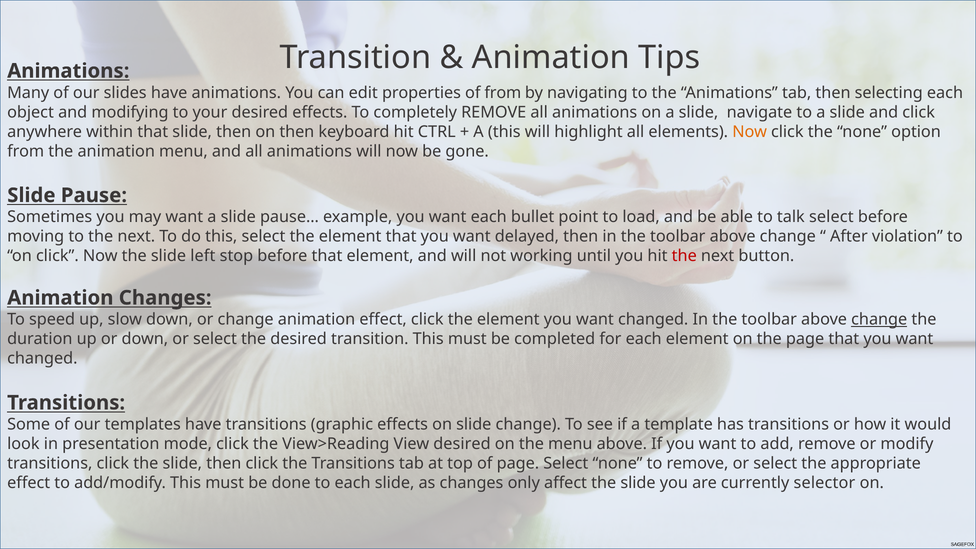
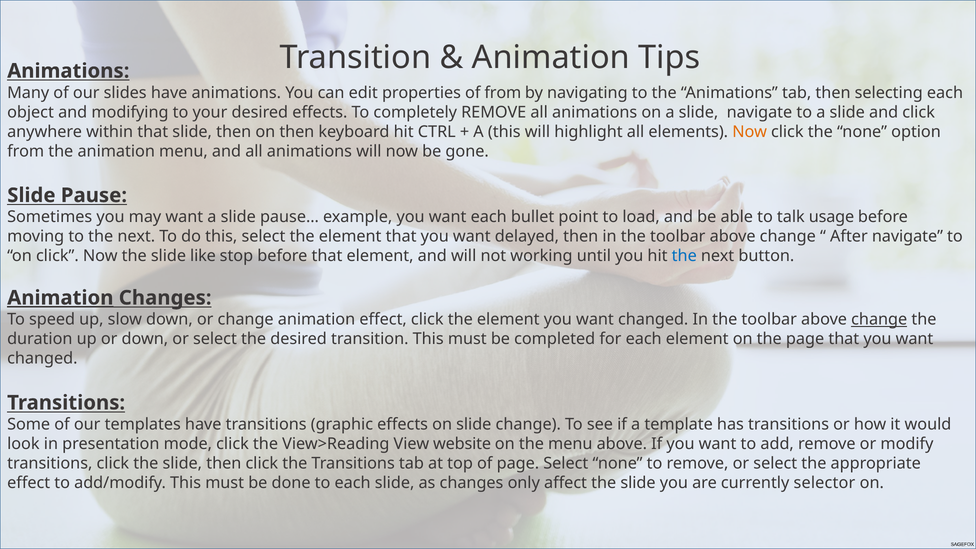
talk select: select -> usage
After violation: violation -> navigate
left: left -> like
the at (684, 256) colour: red -> blue
Animation at (60, 298) underline: none -> present
View desired: desired -> website
